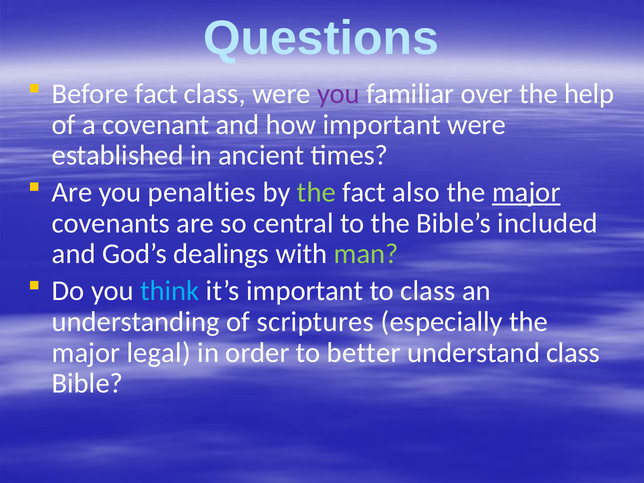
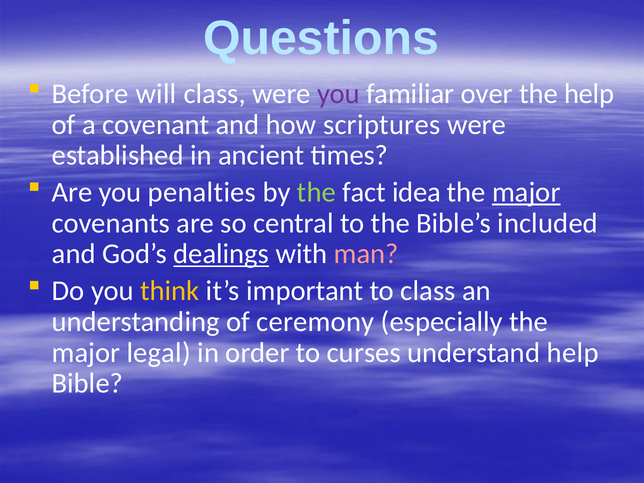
Before fact: fact -> will
how important: important -> scriptures
also: also -> idea
dealings underline: none -> present
man colour: light green -> pink
think colour: light blue -> yellow
scriptures: scriptures -> ceremony
better: better -> curses
understand class: class -> help
